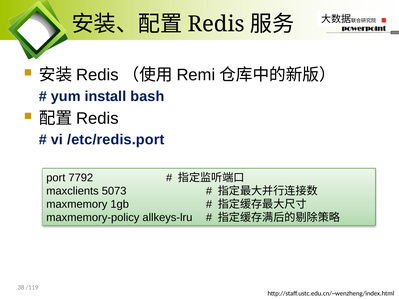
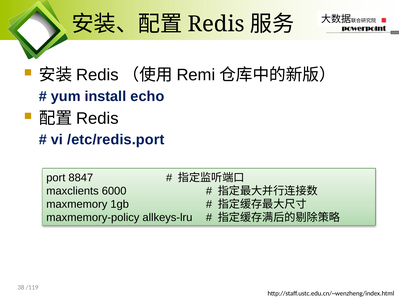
bash: bash -> echo
7792: 7792 -> 8847
5073: 5073 -> 6000
